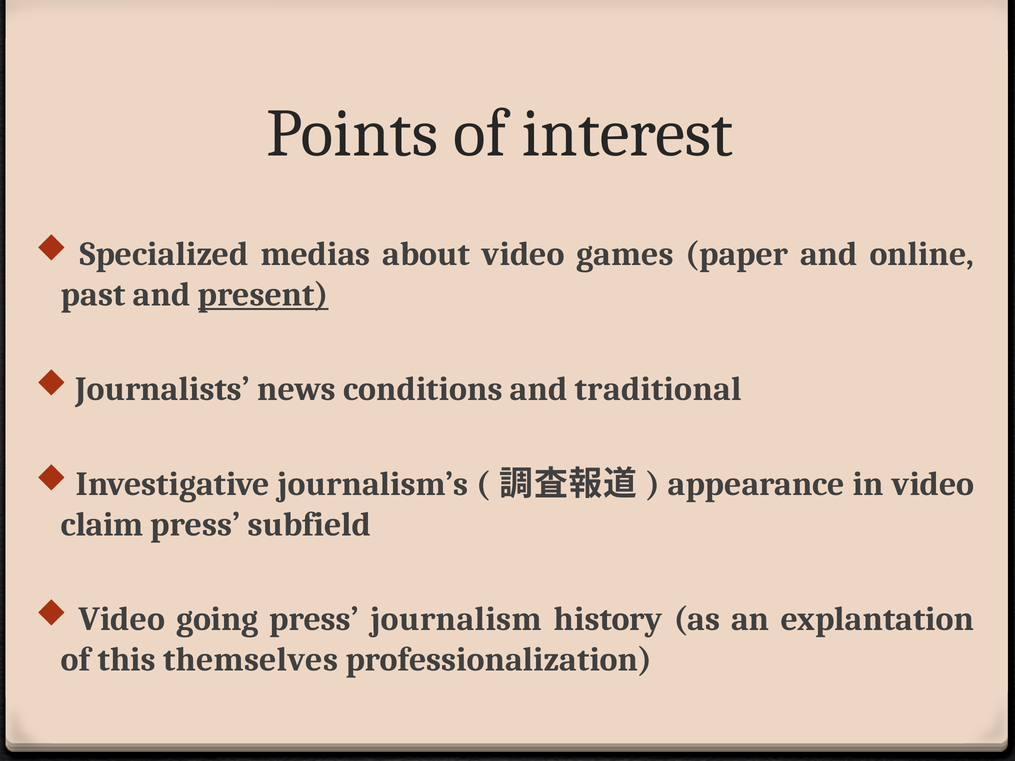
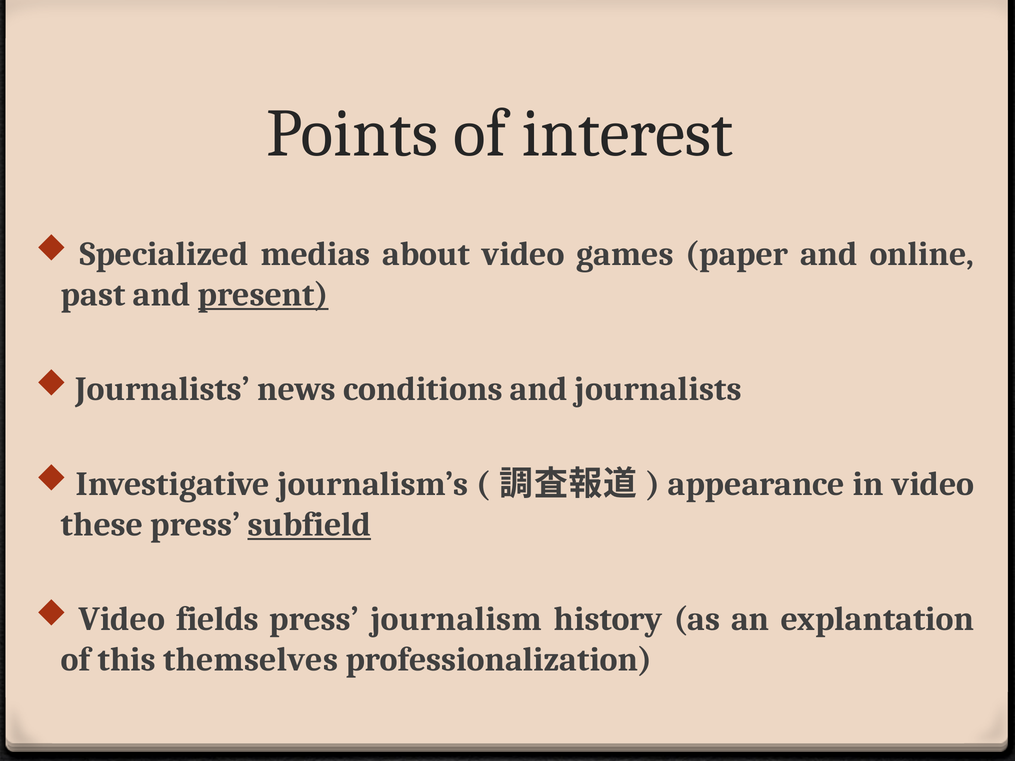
and traditional: traditional -> journalists
claim: claim -> these
subfield underline: none -> present
going: going -> fields
